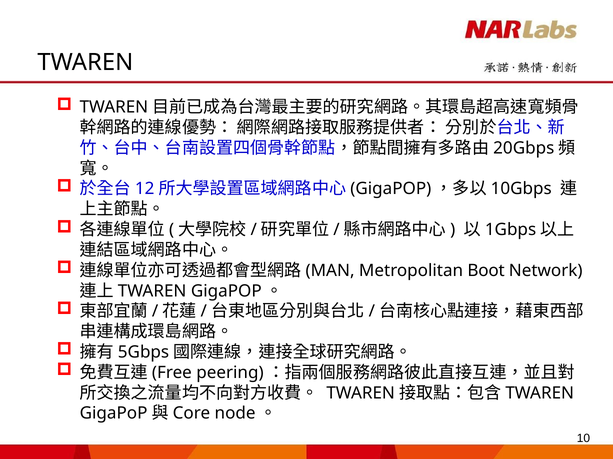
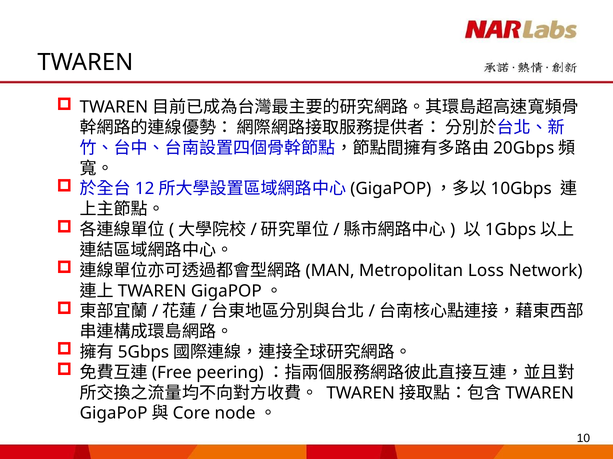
Boot: Boot -> Loss
